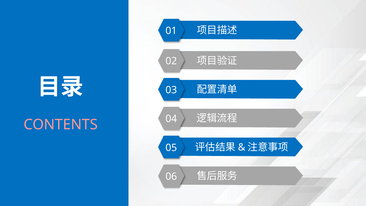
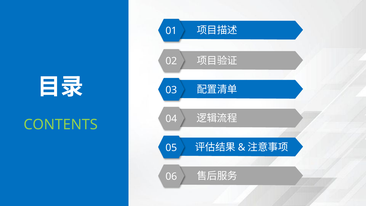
CONTENTS colour: pink -> light green
